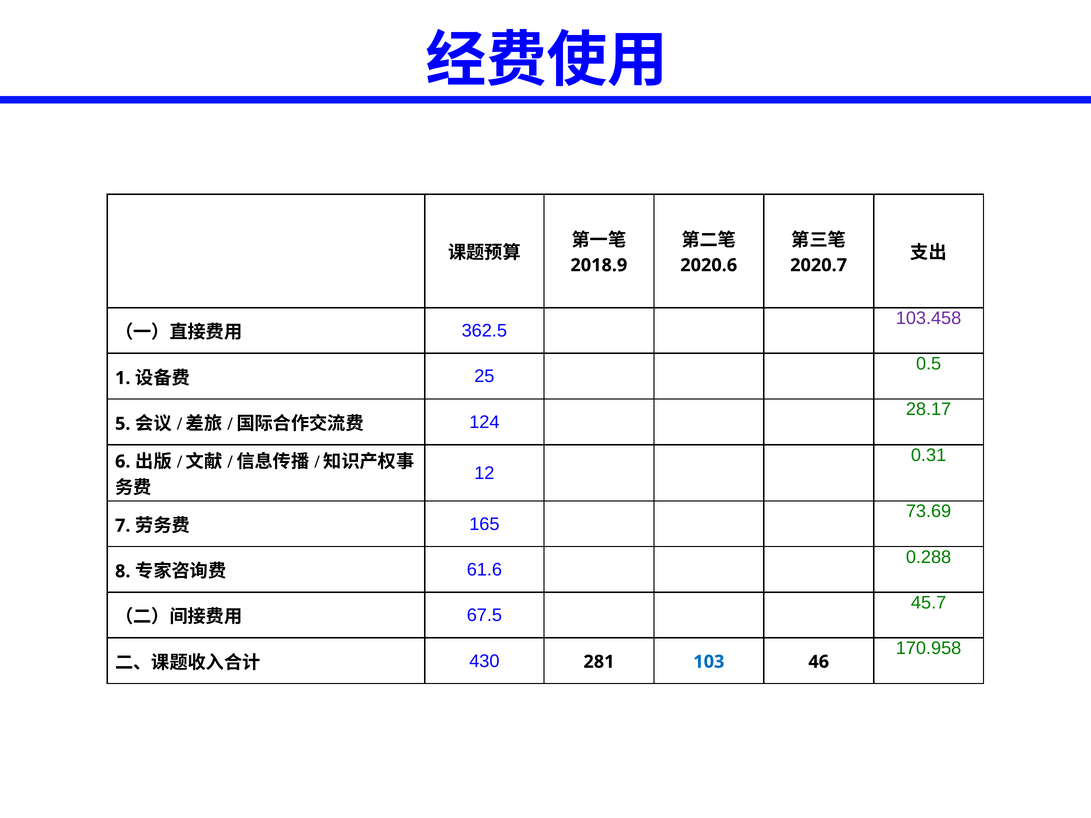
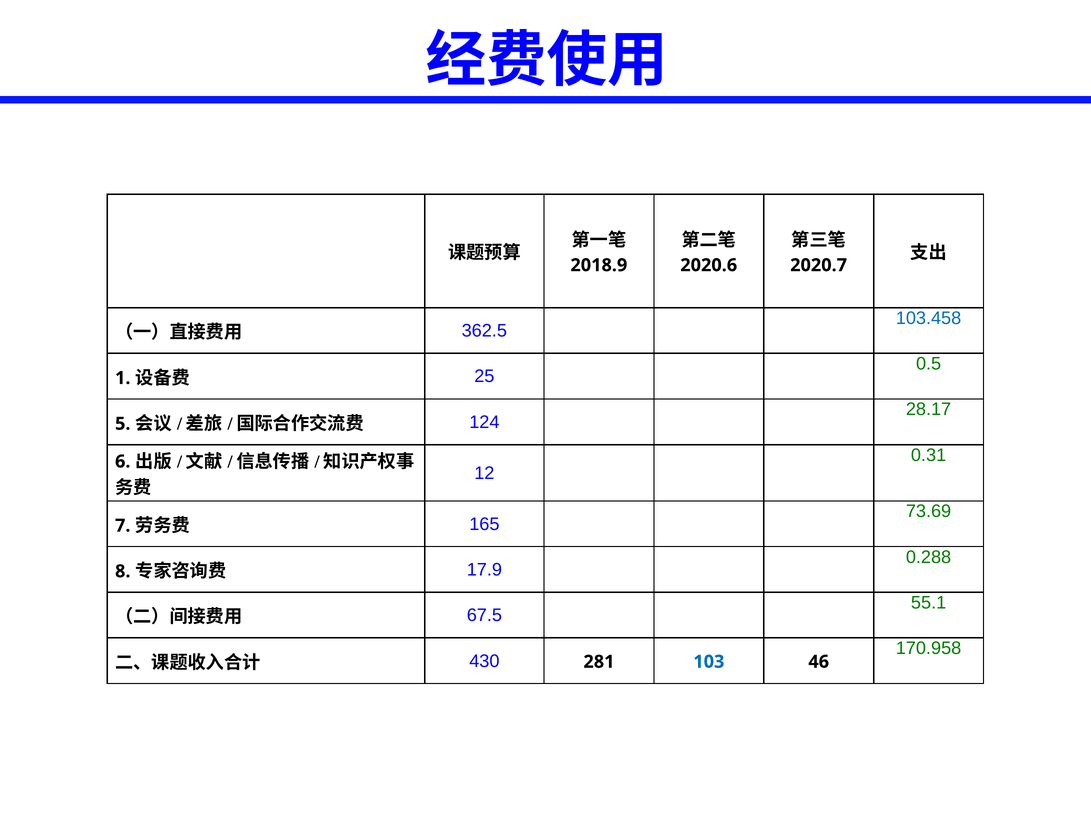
103.458 colour: purple -> blue
61.6: 61.6 -> 17.9
45.7: 45.7 -> 55.1
